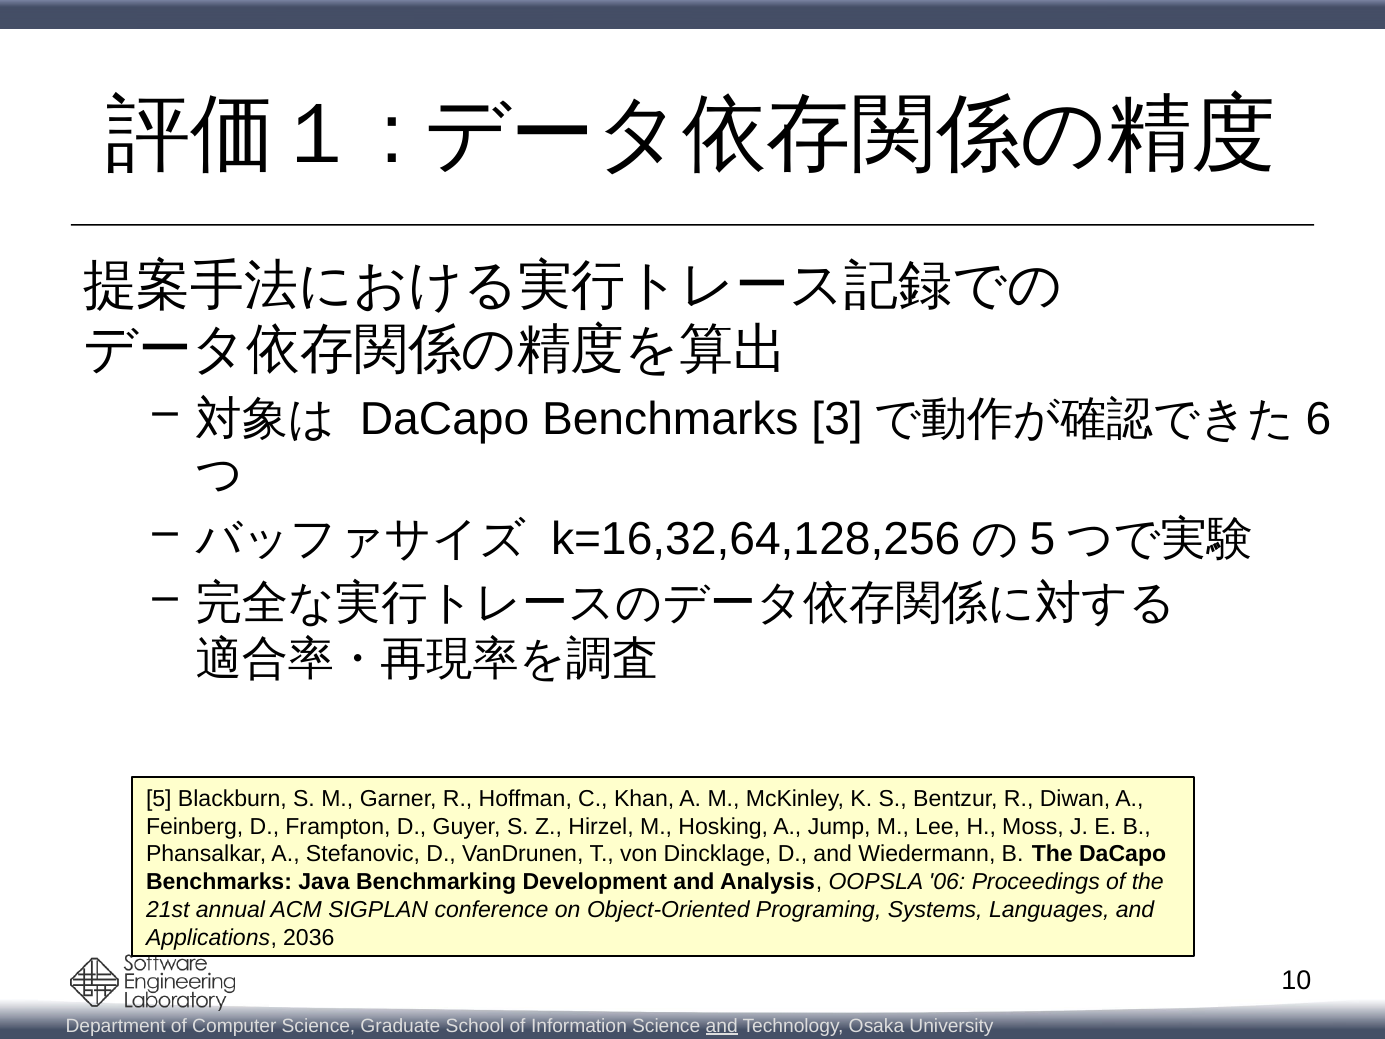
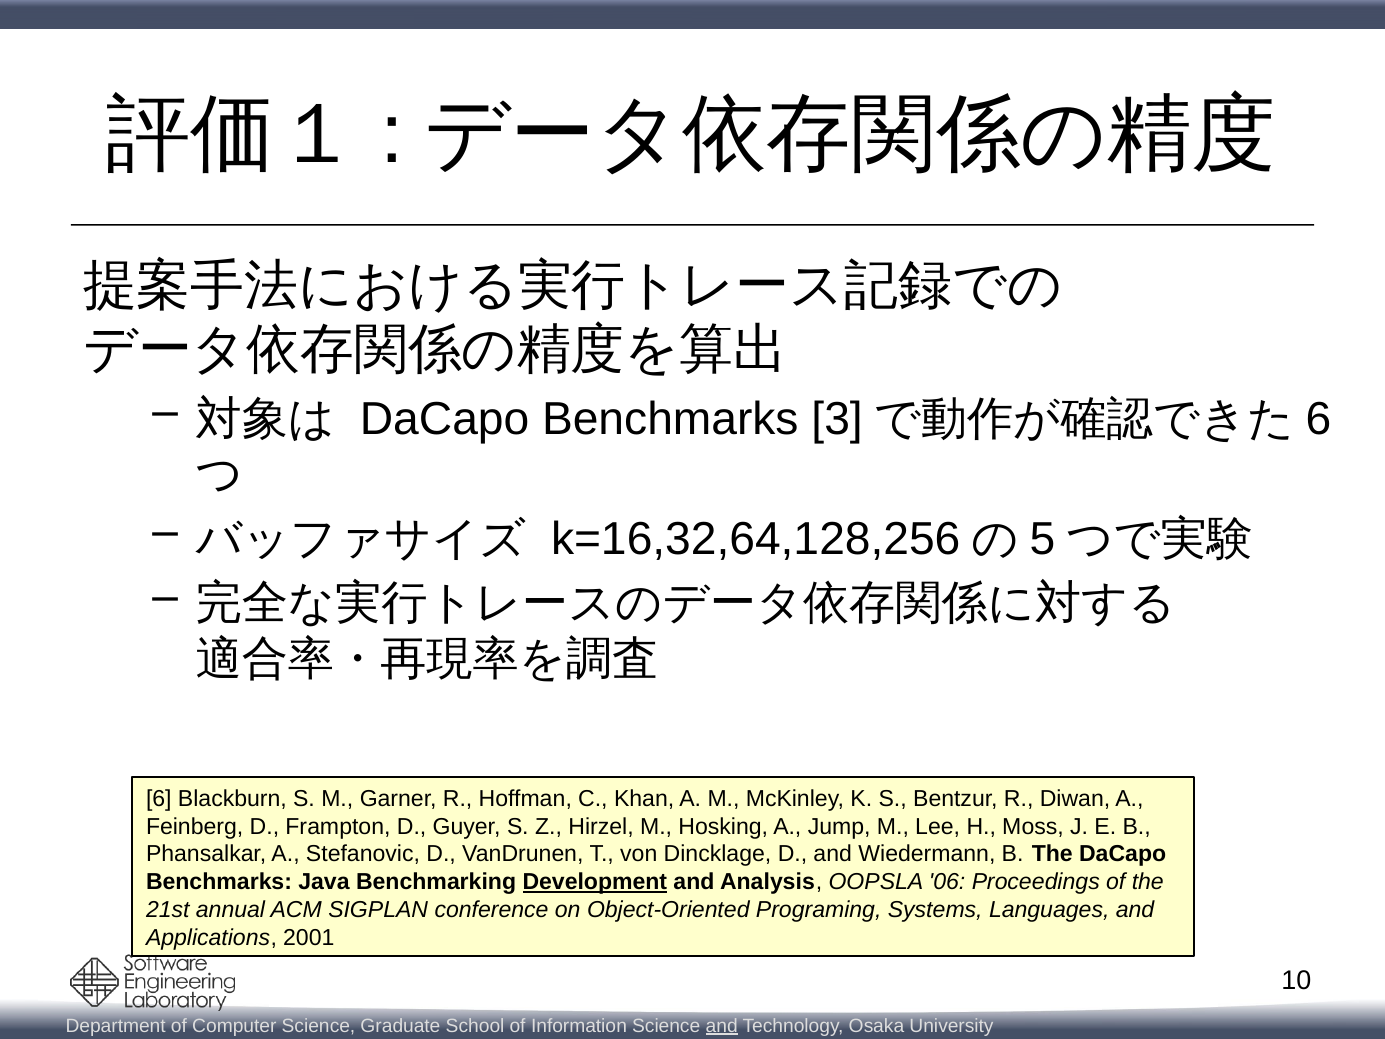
5 at (159, 799): 5 -> 6
Development underline: none -> present
2036: 2036 -> 2001
